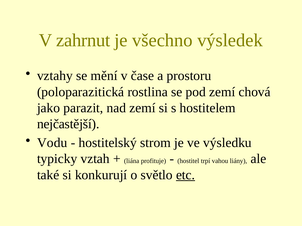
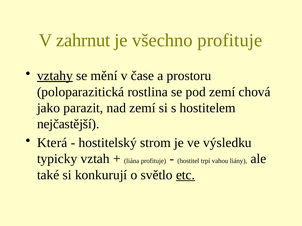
všechno výsledek: výsledek -> profituje
vztahy underline: none -> present
Vodu: Vodu -> Která
